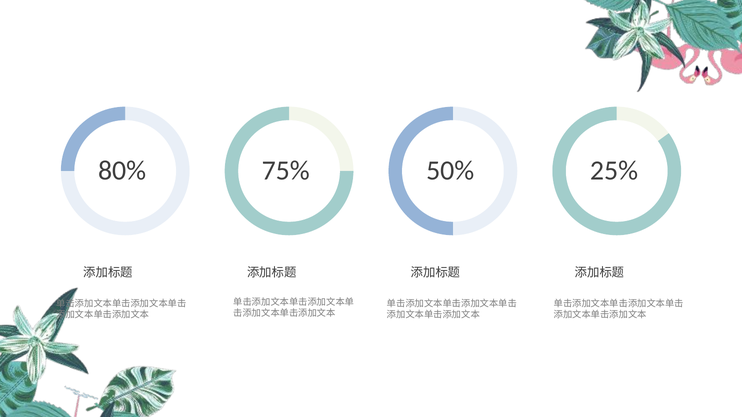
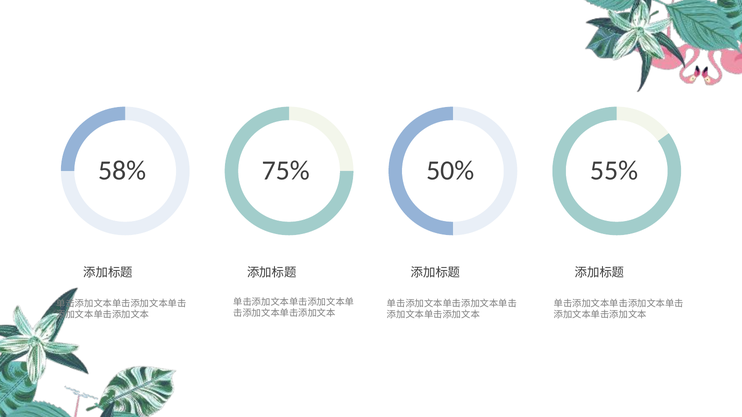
80%: 80% -> 58%
25%: 25% -> 55%
